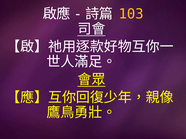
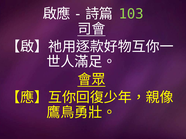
103 colour: yellow -> light green
